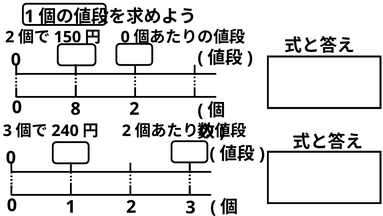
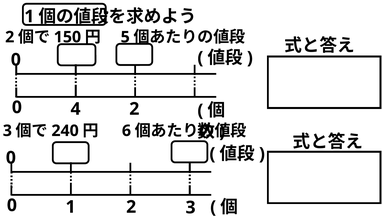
0 at (125, 37): 0 -> 5
8: 8 -> 4
2 at (126, 130): 2 -> 6
